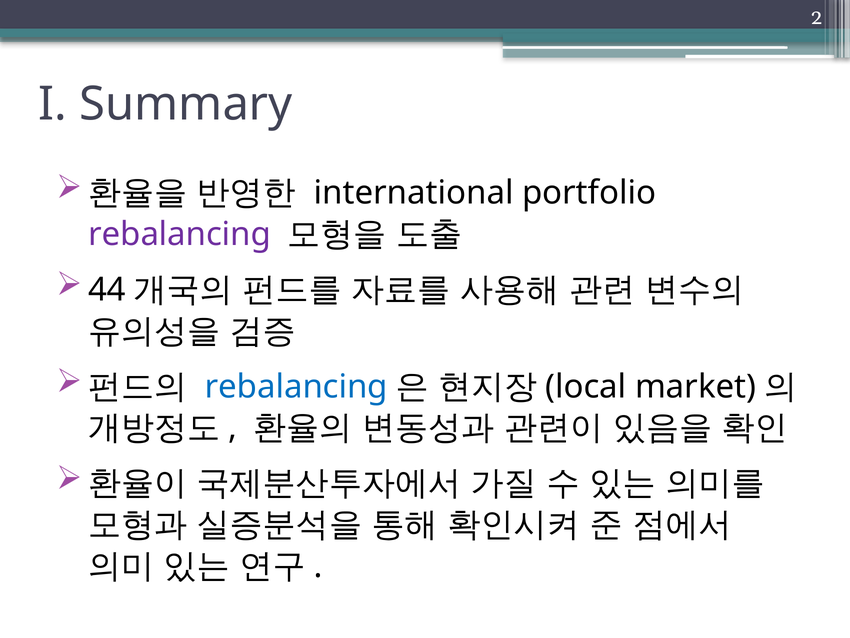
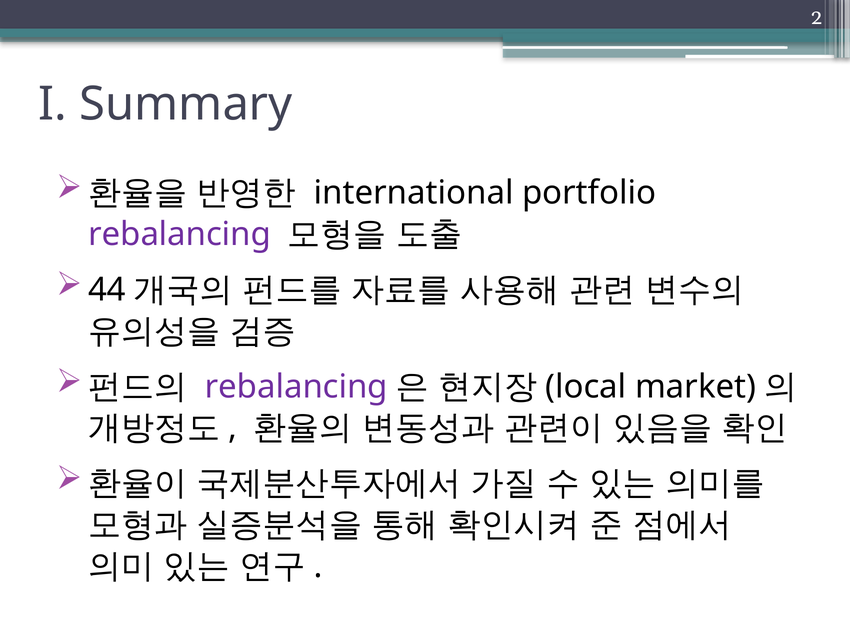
rebalancing at (296, 386) colour: blue -> purple
